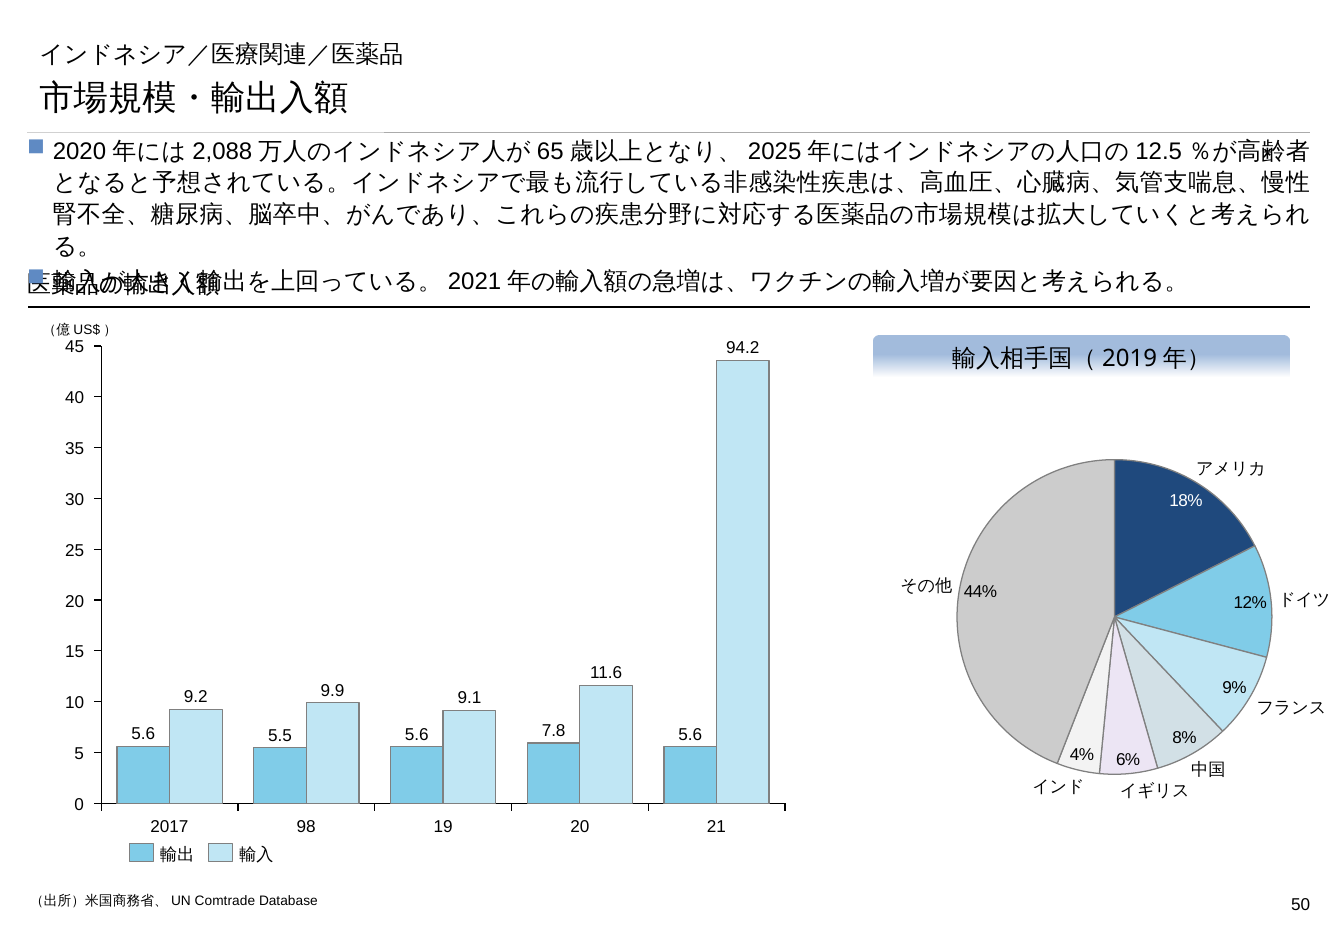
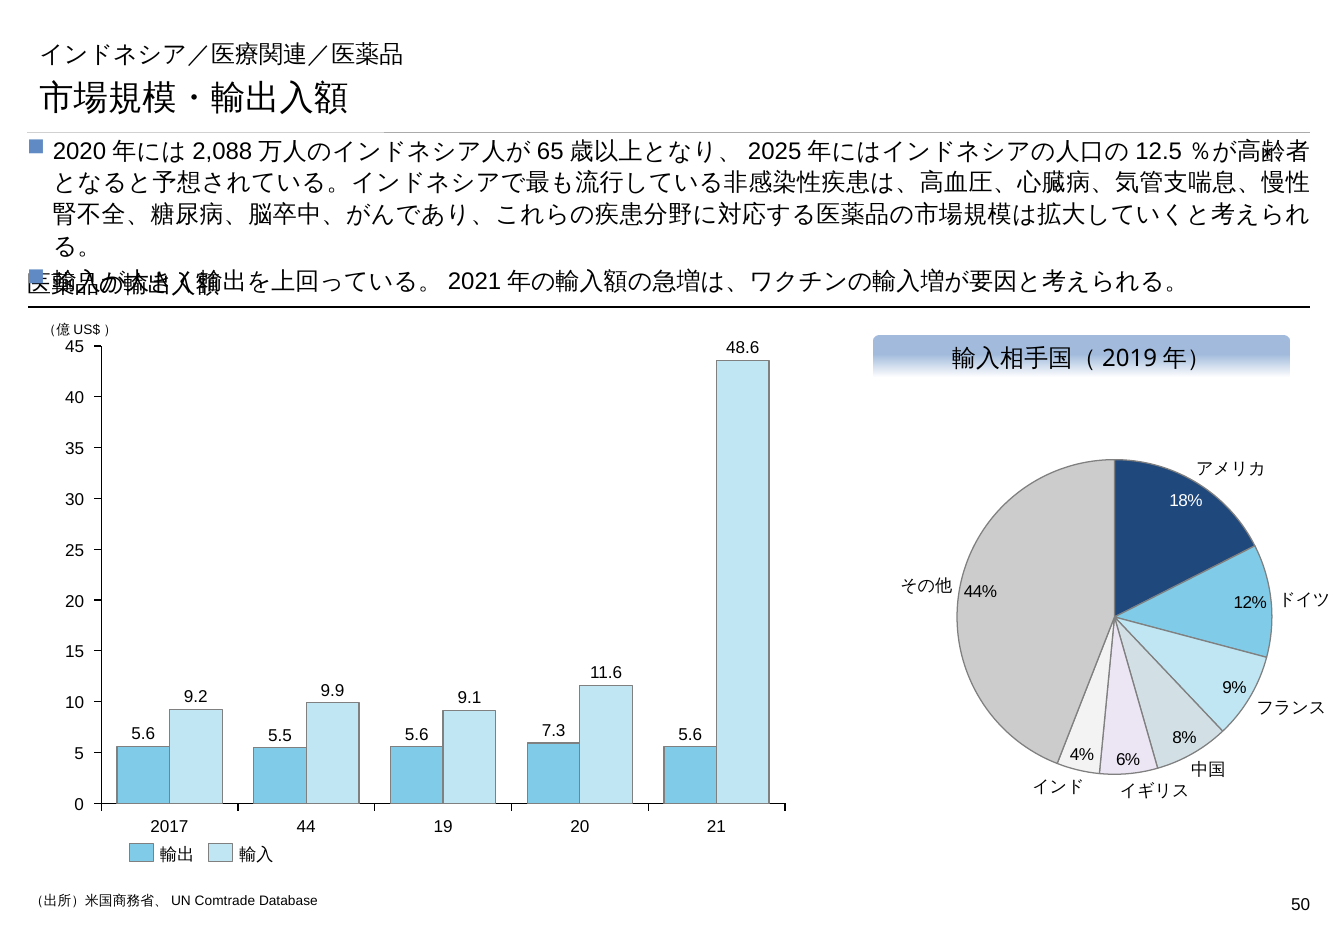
94.2: 94.2 -> 48.6
7.8: 7.8 -> 7.3
98: 98 -> 44
